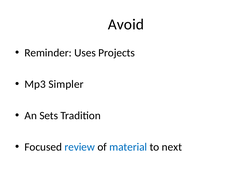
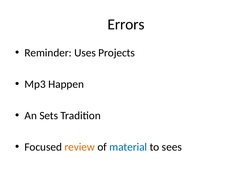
Avoid: Avoid -> Errors
Simpler: Simpler -> Happen
review colour: blue -> orange
next: next -> sees
